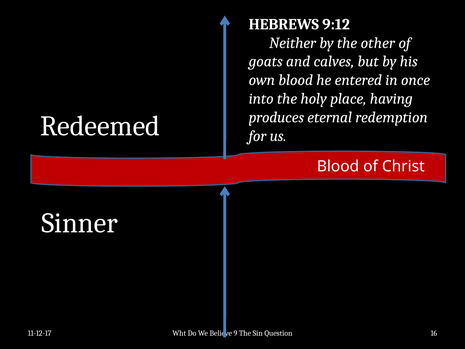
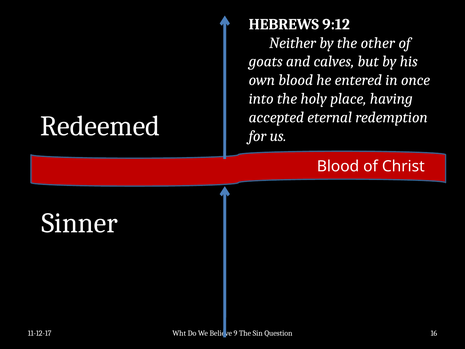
produces: produces -> accepted
